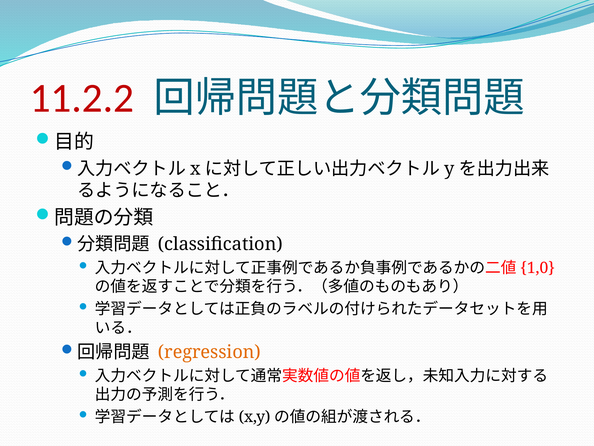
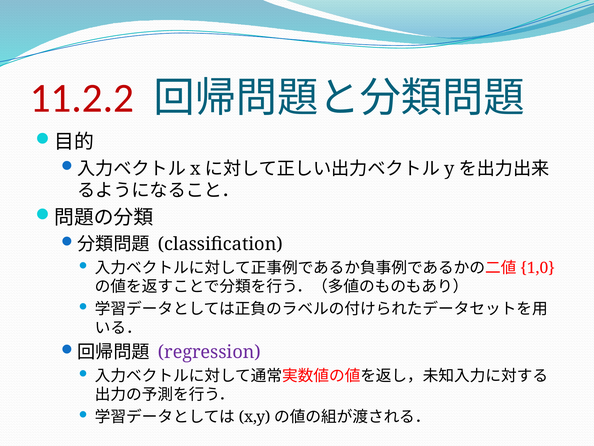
regression colour: orange -> purple
